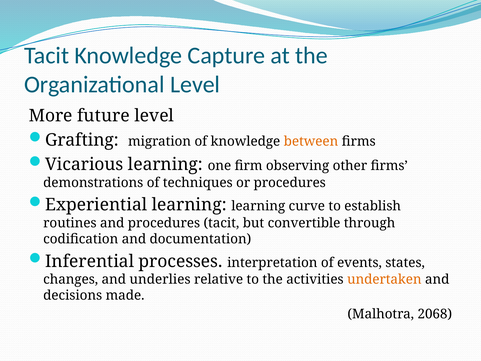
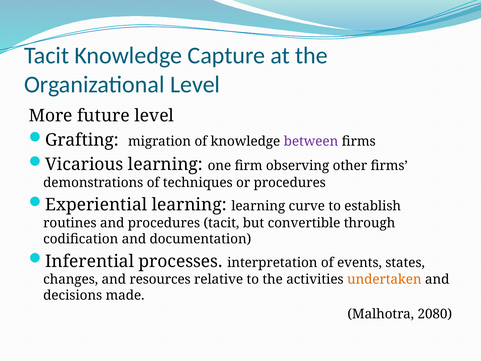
between colour: orange -> purple
underlies: underlies -> resources
2068: 2068 -> 2080
